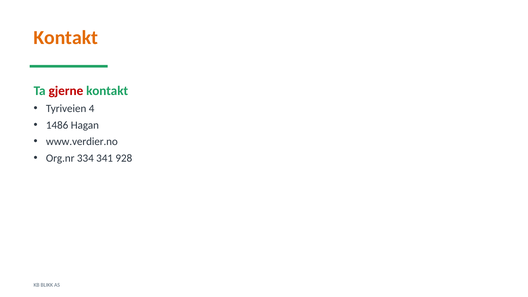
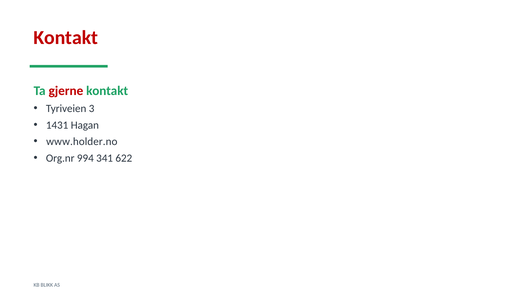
Kontakt at (66, 38) colour: orange -> red
4: 4 -> 3
1486: 1486 -> 1431
www.verdier.no: www.verdier.no -> www.holder.no
334: 334 -> 994
928: 928 -> 622
